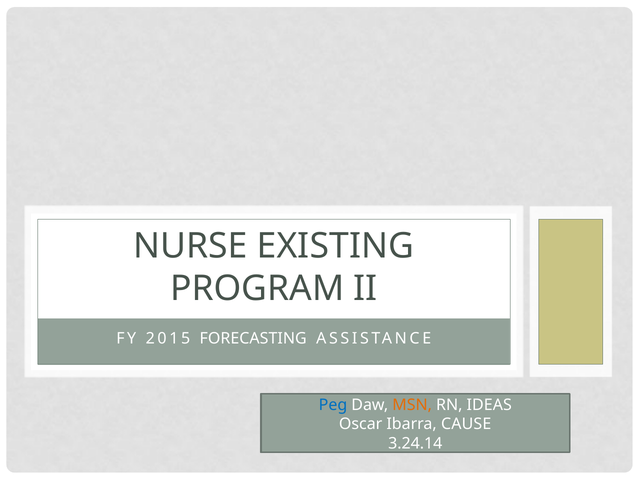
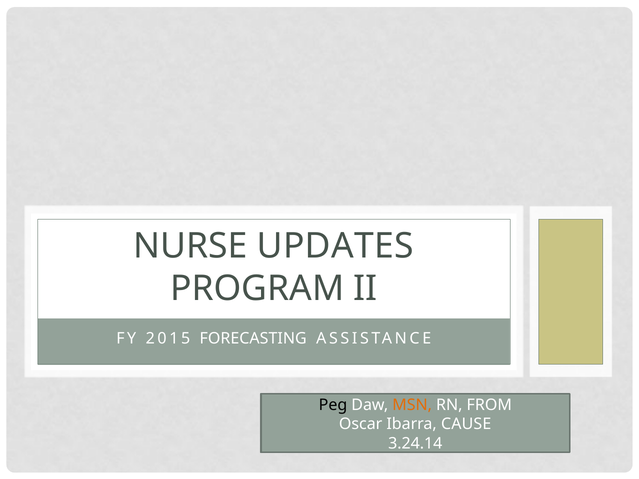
EXISTING: EXISTING -> UPDATES
Peg colour: blue -> black
IDEAS: IDEAS -> FROM
